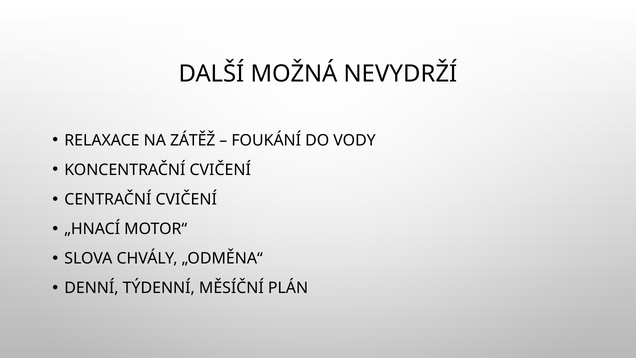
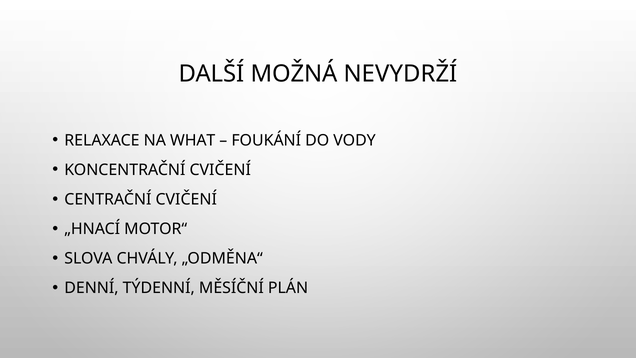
ZÁTĚŽ: ZÁTĚŽ -> WHAT
